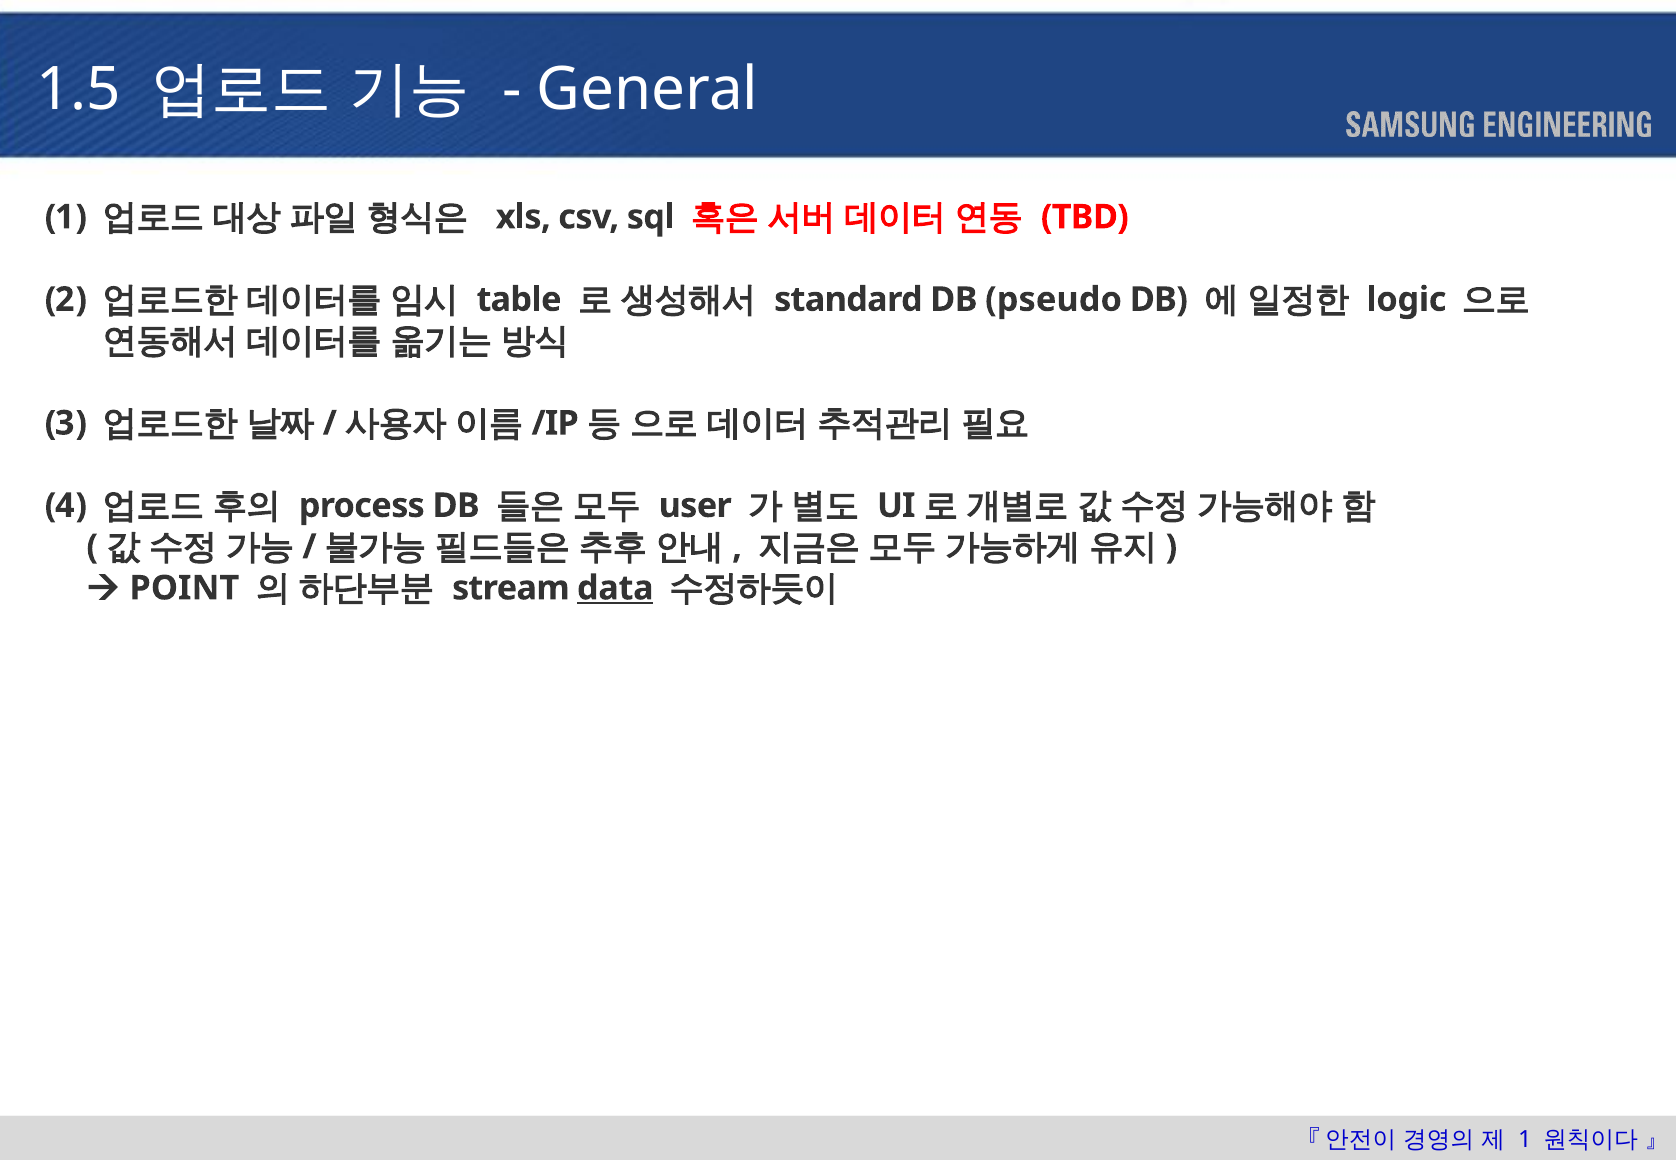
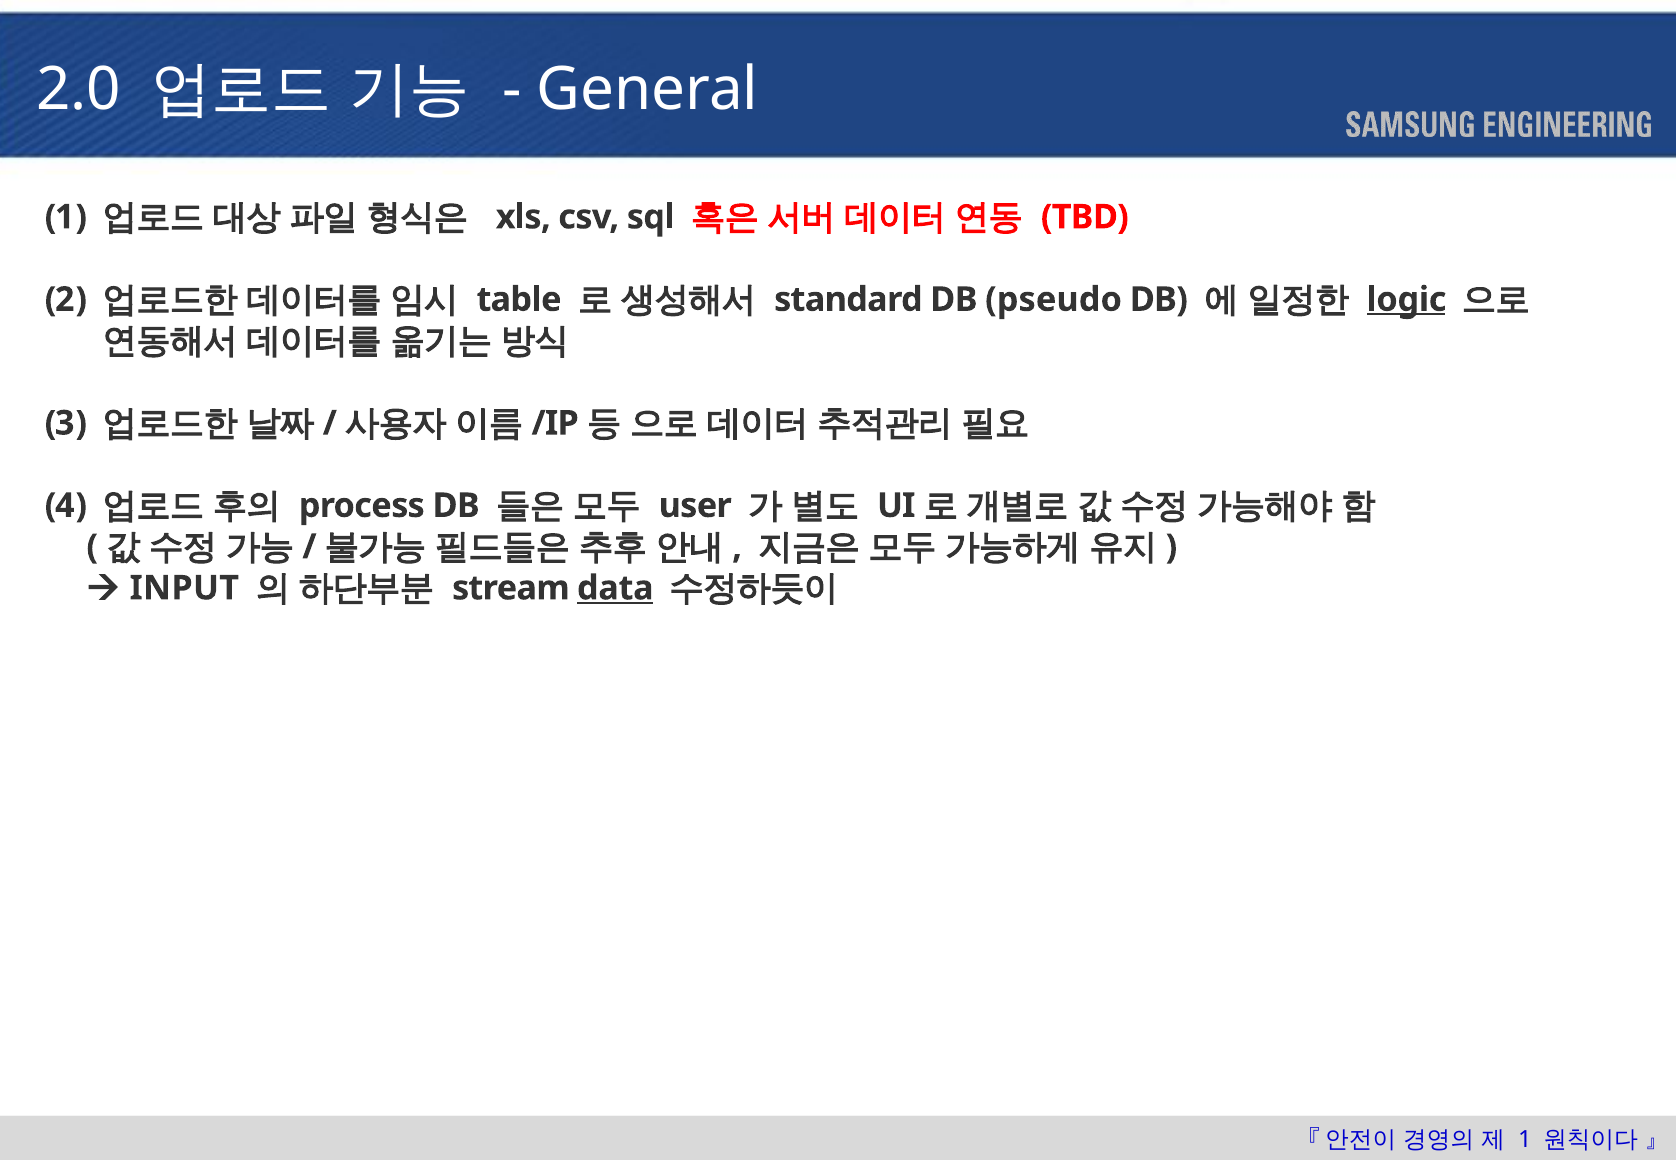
1.5: 1.5 -> 2.0
logic underline: none -> present
POINT: POINT -> INPUT
